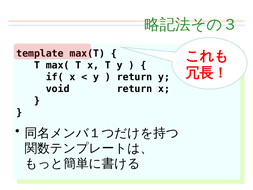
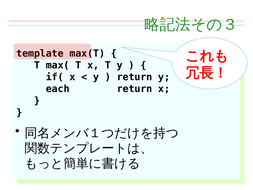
void: void -> each
